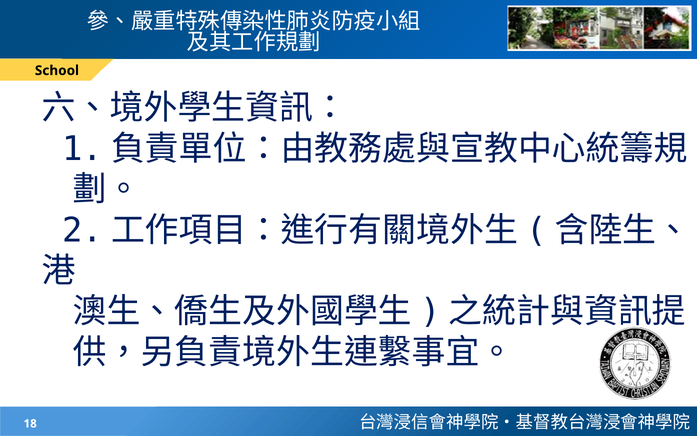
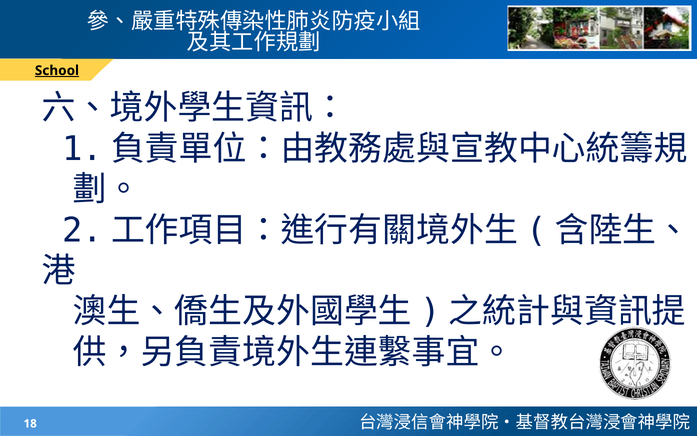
School underline: none -> present
